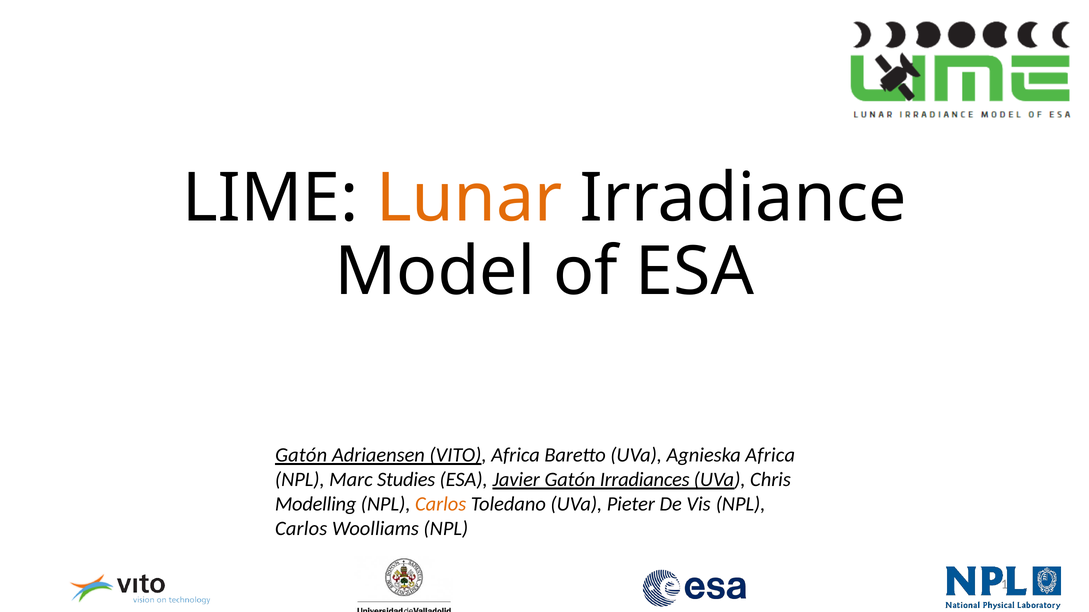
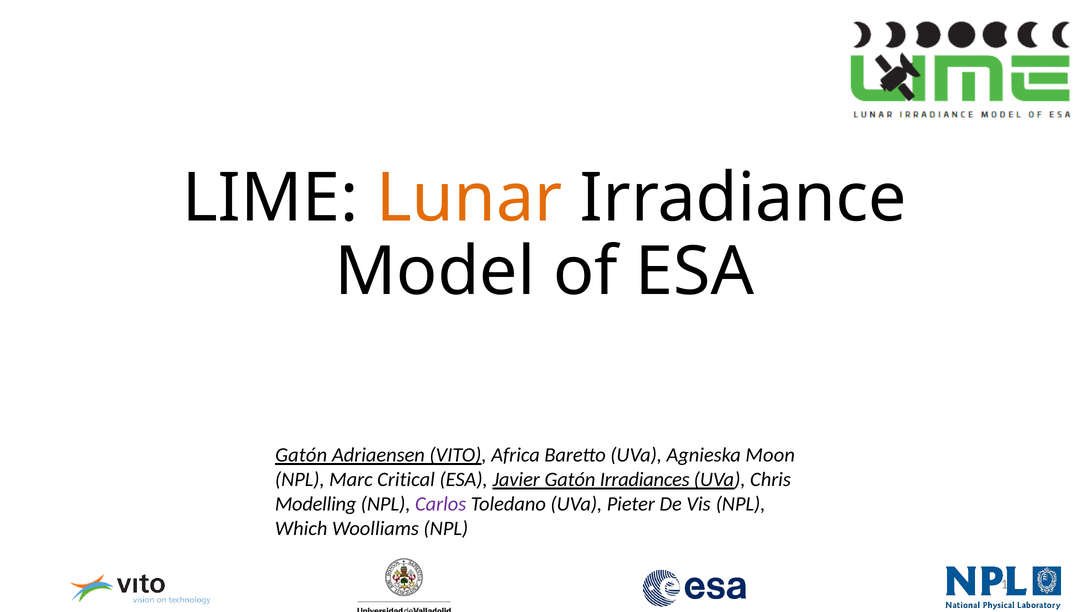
Agnieska Africa: Africa -> Moon
Studies: Studies -> Critical
Carlos at (441, 504) colour: orange -> purple
Carlos at (301, 529): Carlos -> Which
